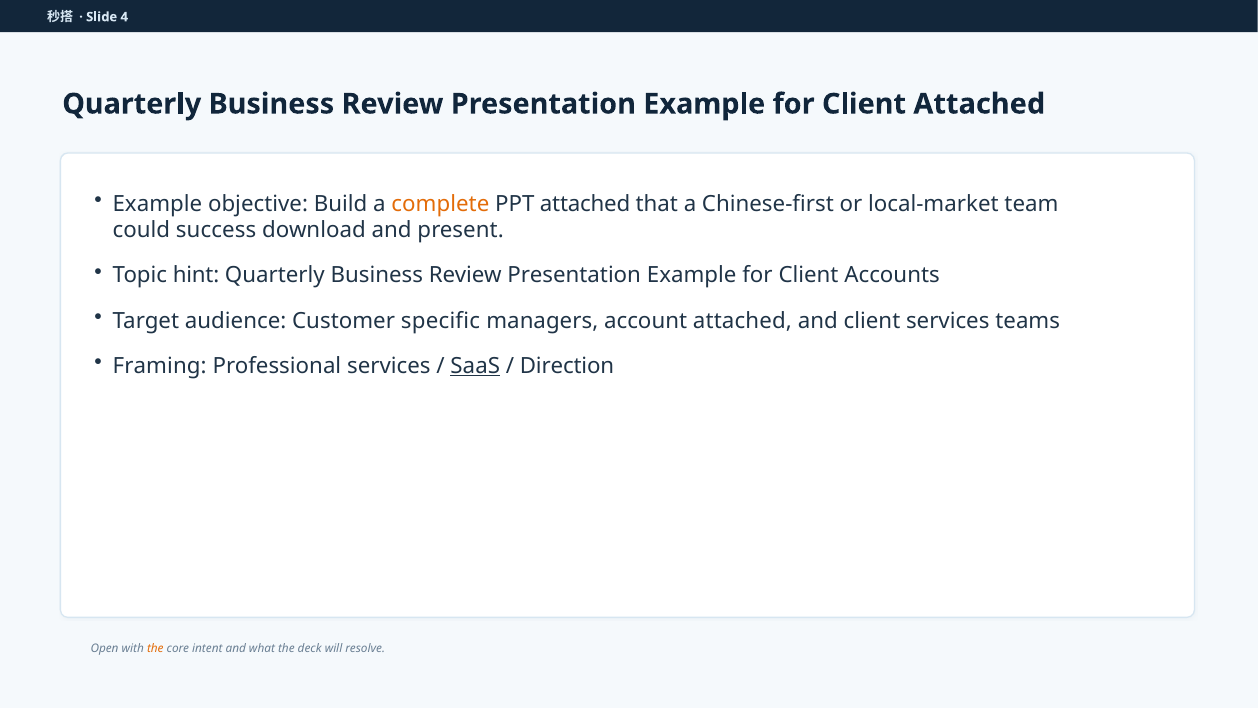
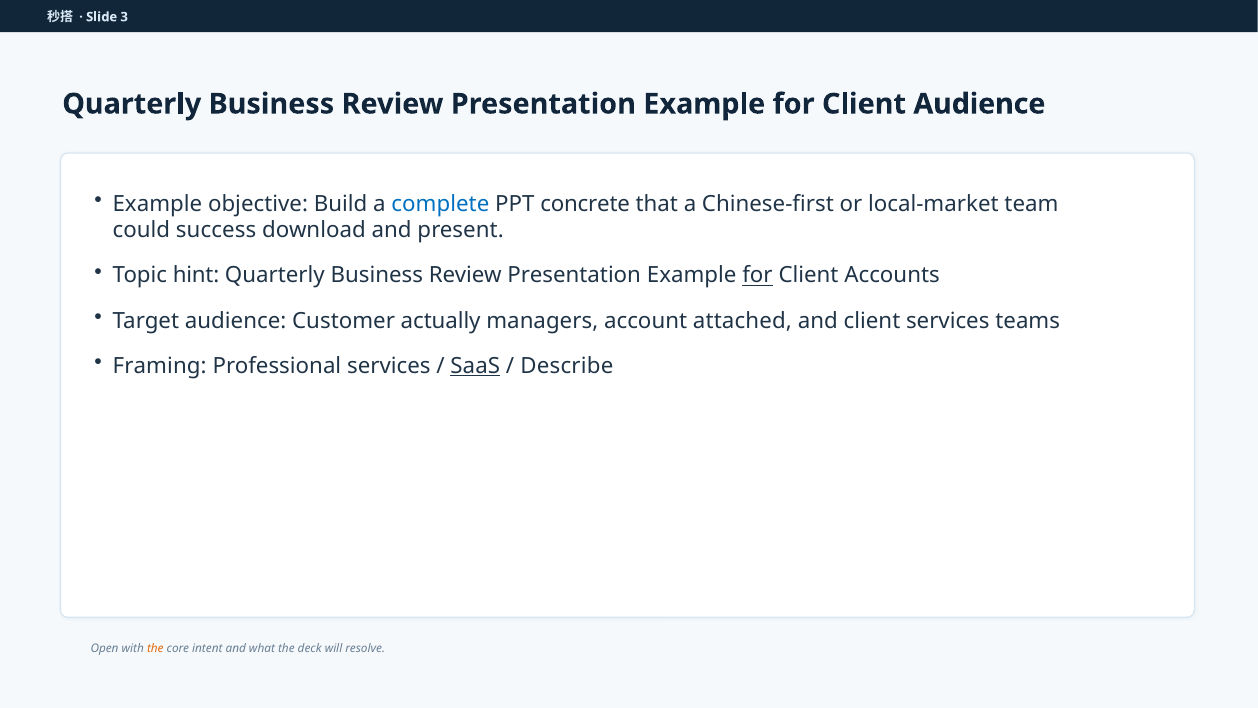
4: 4 -> 3
Client Attached: Attached -> Audience
complete colour: orange -> blue
PPT attached: attached -> concrete
for at (757, 275) underline: none -> present
specific: specific -> actually
Direction: Direction -> Describe
